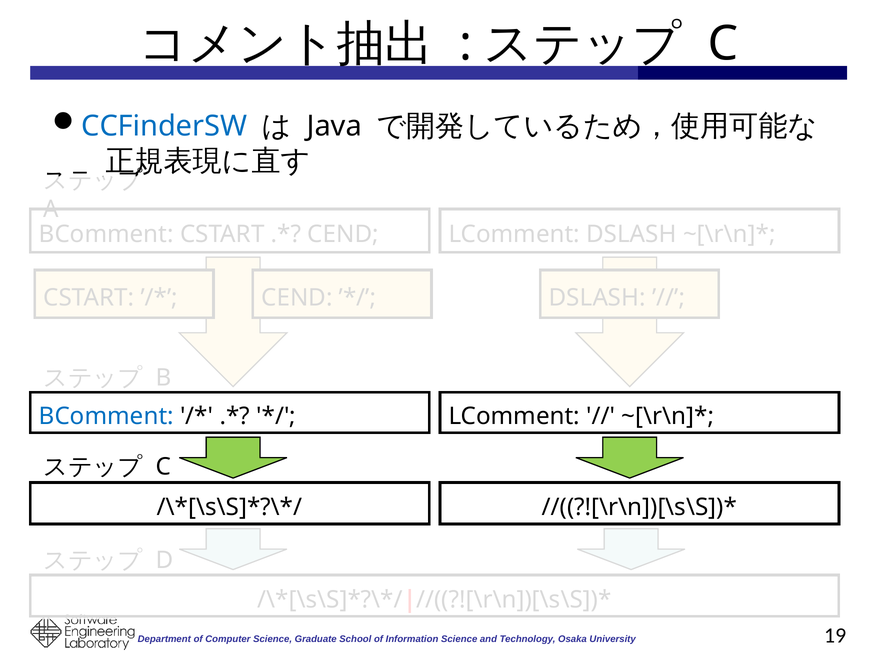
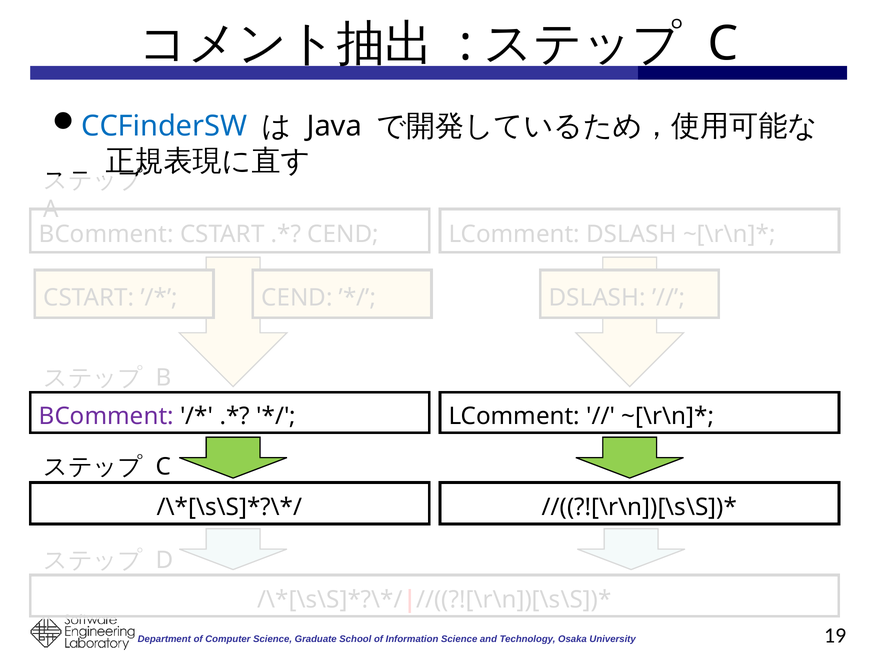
BComment at (106, 417) colour: blue -> purple
